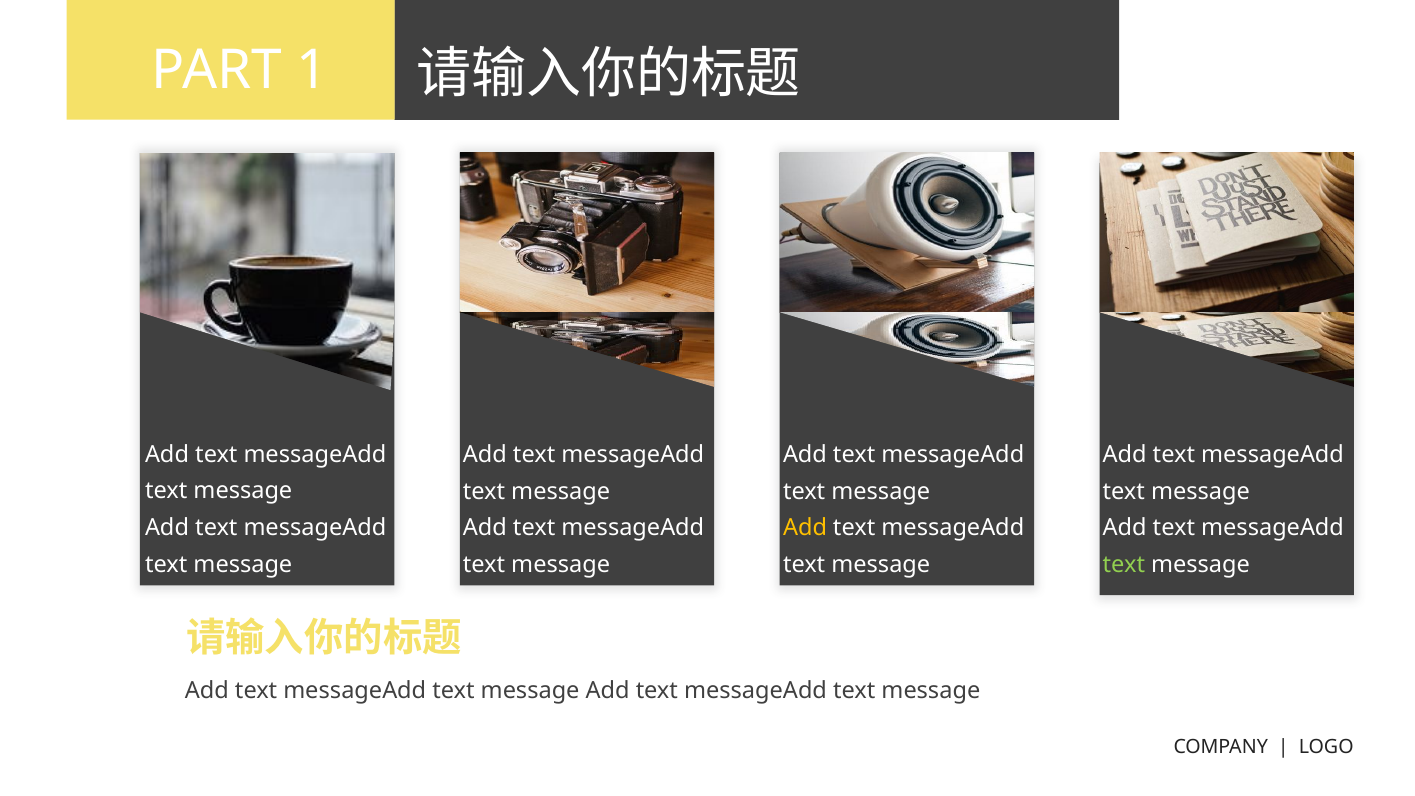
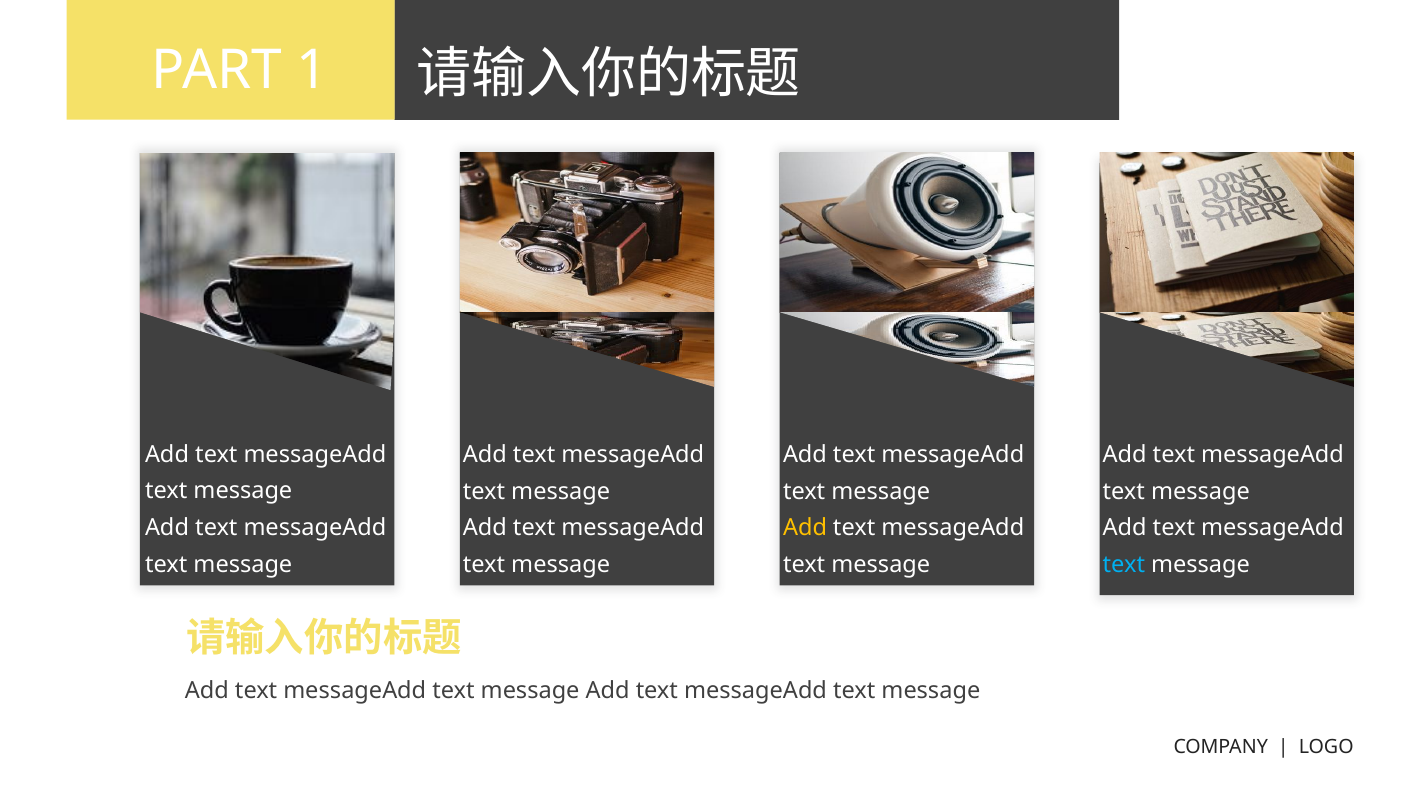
text at (1124, 565) colour: light green -> light blue
